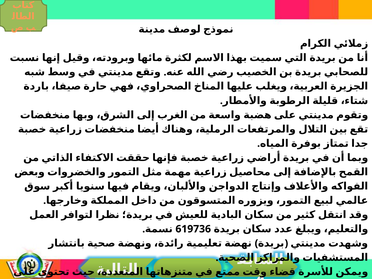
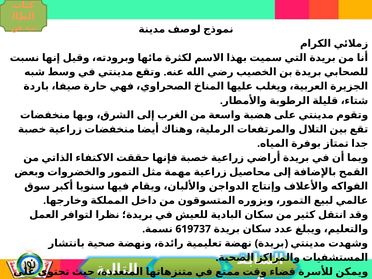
619736: 619736 -> 619737
